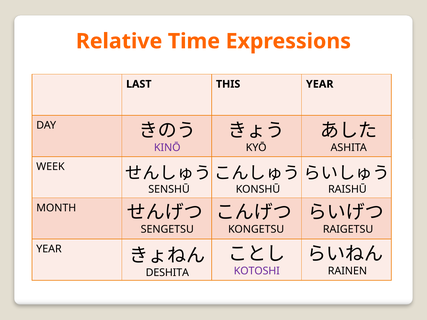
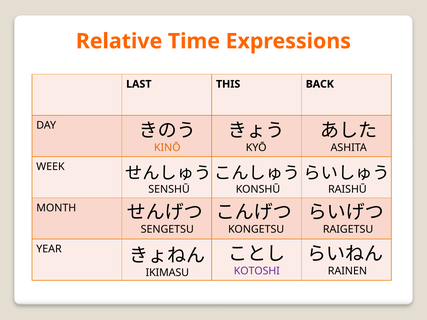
THIS YEAR: YEAR -> BACK
KINŌ colour: purple -> orange
DESHITA: DESHITA -> IKIMASU
